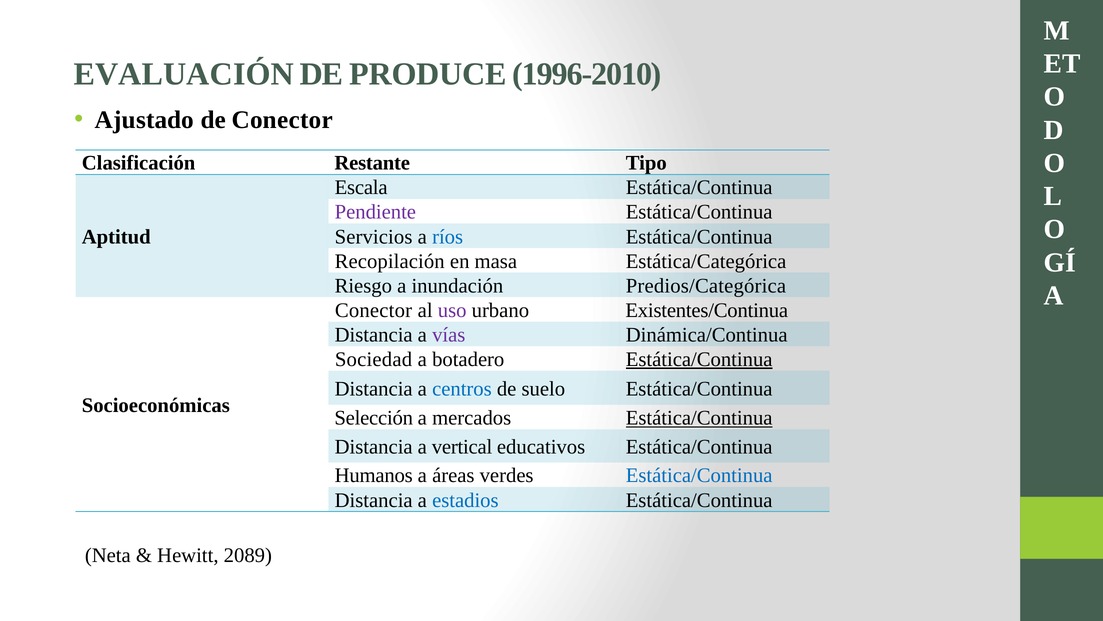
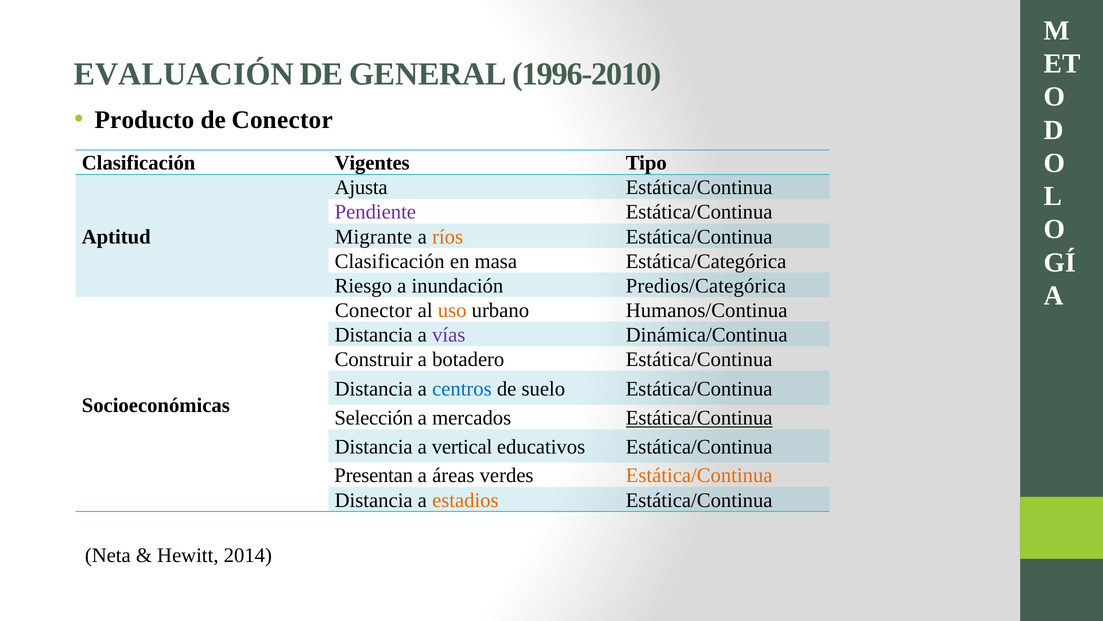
PRODUCE: PRODUCE -> GENERAL
Ajustado: Ajustado -> Producto
Restante: Restante -> Vigentes
Escala: Escala -> Ajusta
Servicios: Servicios -> Migrante
ríos colour: blue -> orange
Recopilación at (390, 261): Recopilación -> Clasificación
uso colour: purple -> orange
Existentes/Continua: Existentes/Continua -> Humanos/Continua
Sociedad: Sociedad -> Construir
Estática/Continua at (699, 359) underline: present -> none
Humanos: Humanos -> Presentan
Estática/Continua at (699, 475) colour: blue -> orange
estadios colour: blue -> orange
2089: 2089 -> 2014
